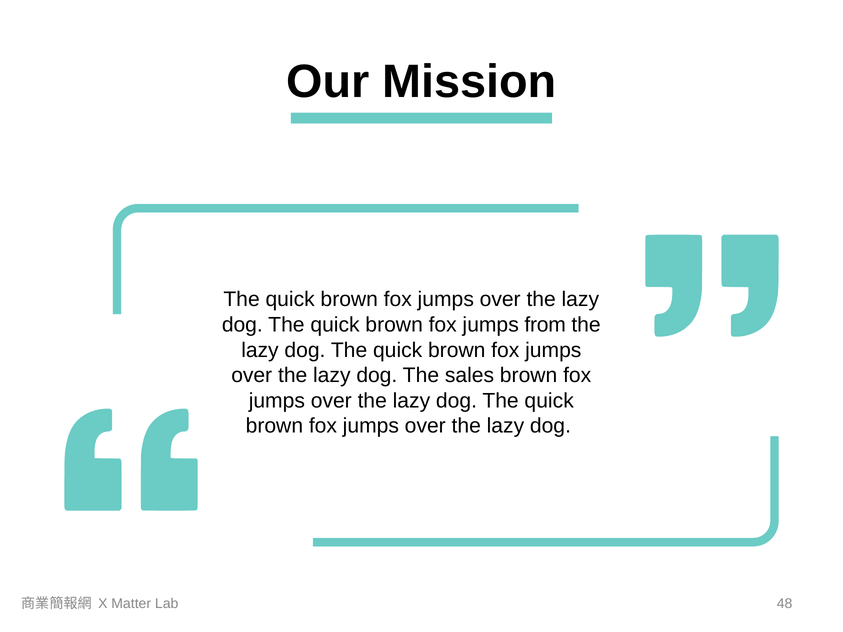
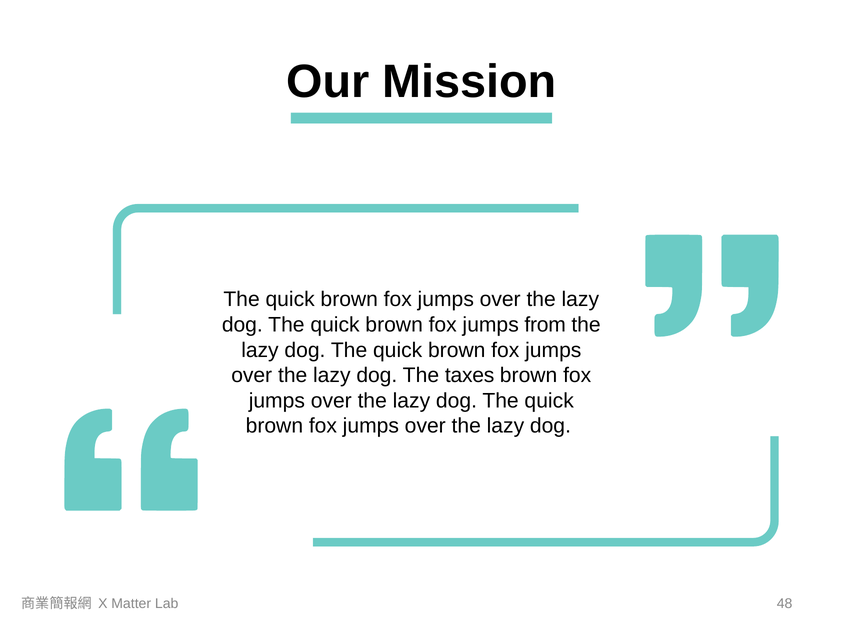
sales: sales -> taxes
